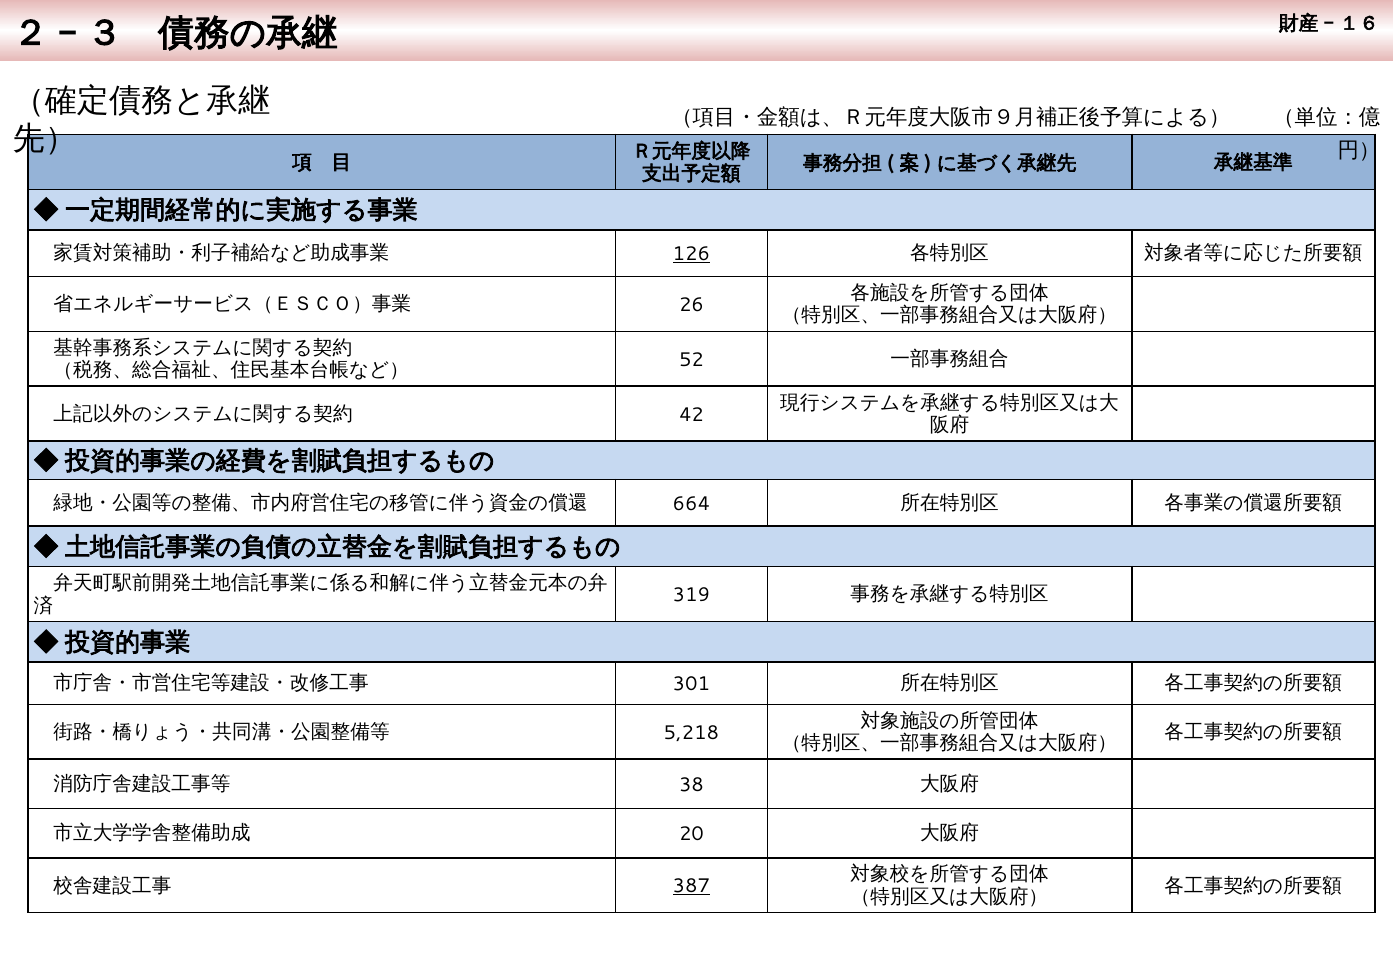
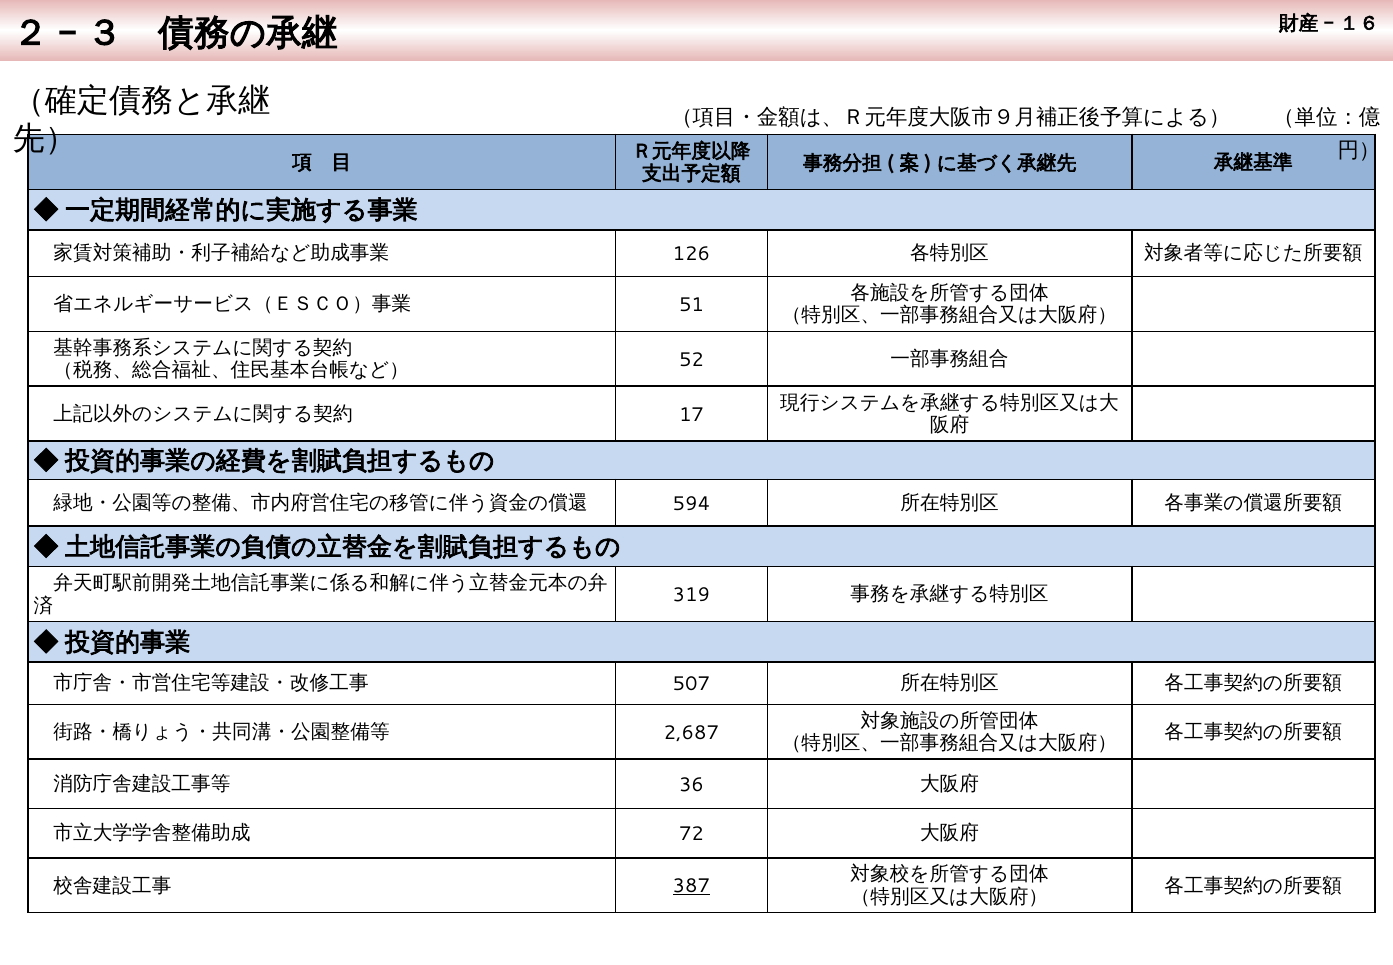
126 underline: present -> none
26: 26 -> 51
42: 42 -> 17
664: 664 -> 594
301: 301 -> 507
5,218: 5,218 -> 2,687
38: 38 -> 36
20: 20 -> 72
